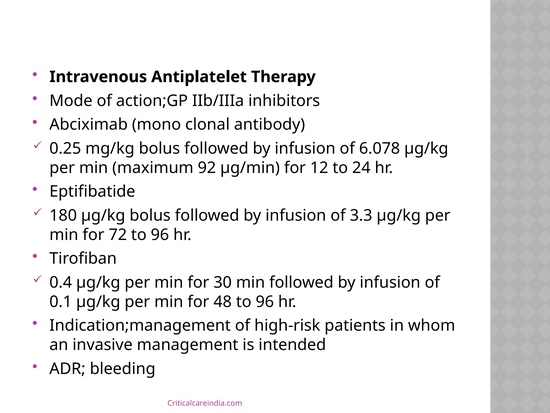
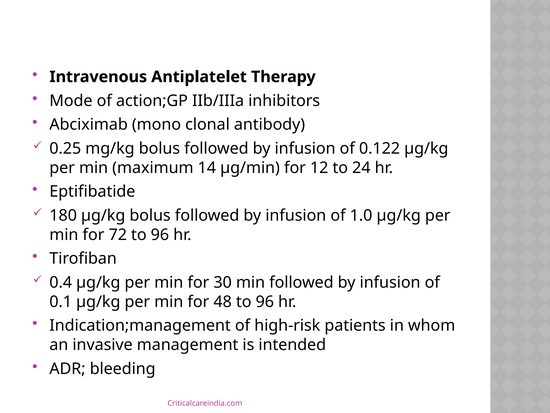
6.078: 6.078 -> 0.122
92: 92 -> 14
3.3: 3.3 -> 1.0
